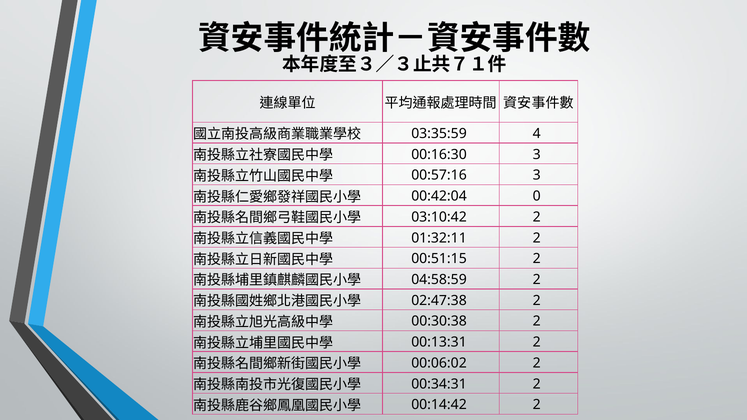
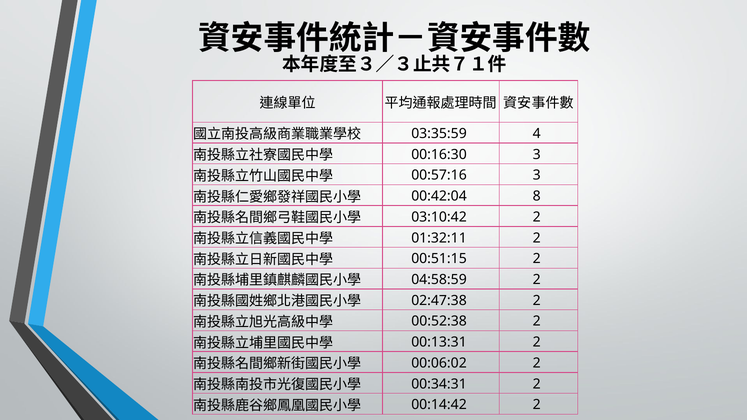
0: 0 -> 8
00:30:38: 00:30:38 -> 00:52:38
